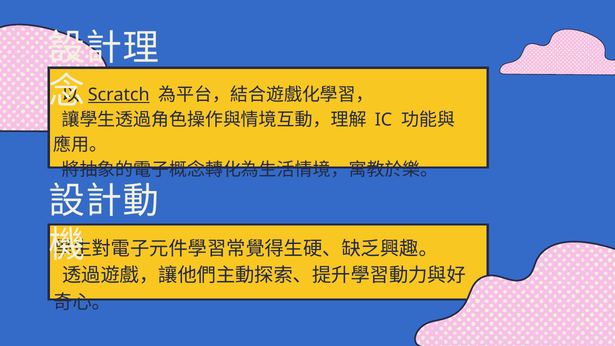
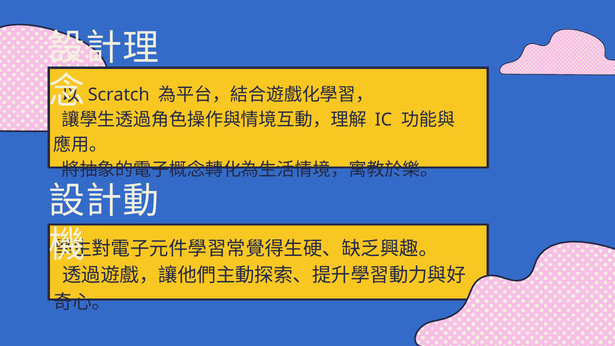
Scratch underline: present -> none
